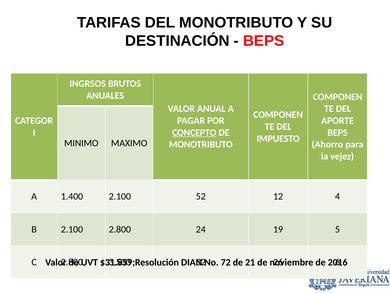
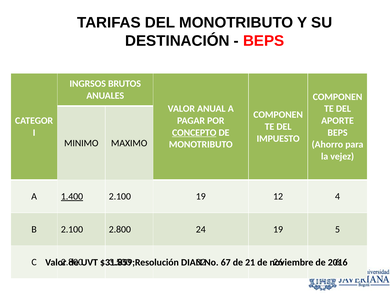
1.400 underline: none -> present
2.100 52: 52 -> 19
72: 72 -> 67
